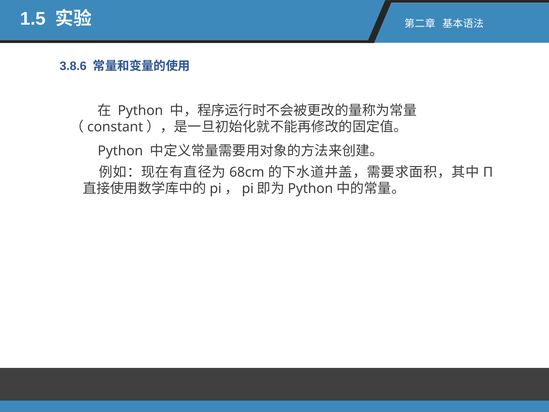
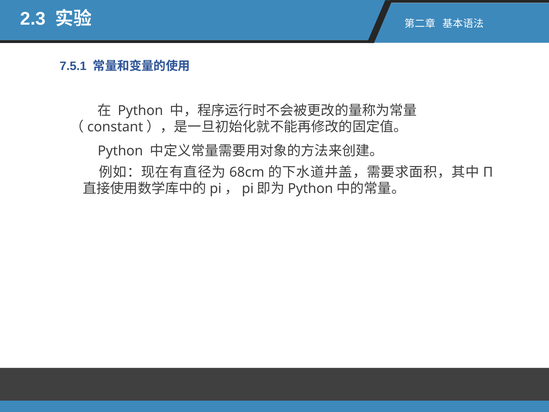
1.5: 1.5 -> 2.3
3.8.6: 3.8.6 -> 7.5.1
